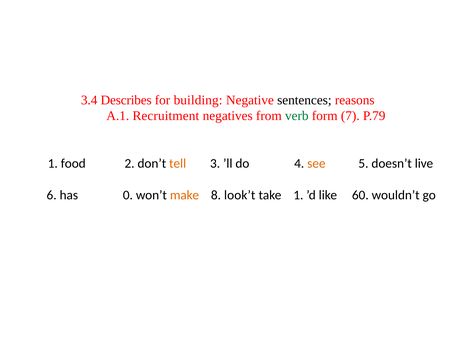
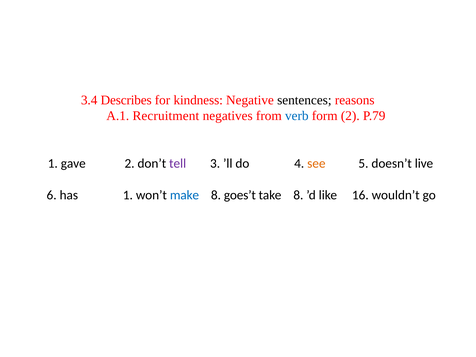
building: building -> kindness
verb colour: green -> blue
form 7: 7 -> 2
food: food -> gave
tell colour: orange -> purple
has 0: 0 -> 1
make colour: orange -> blue
look’t: look’t -> goes’t
take 1: 1 -> 8
60: 60 -> 16
